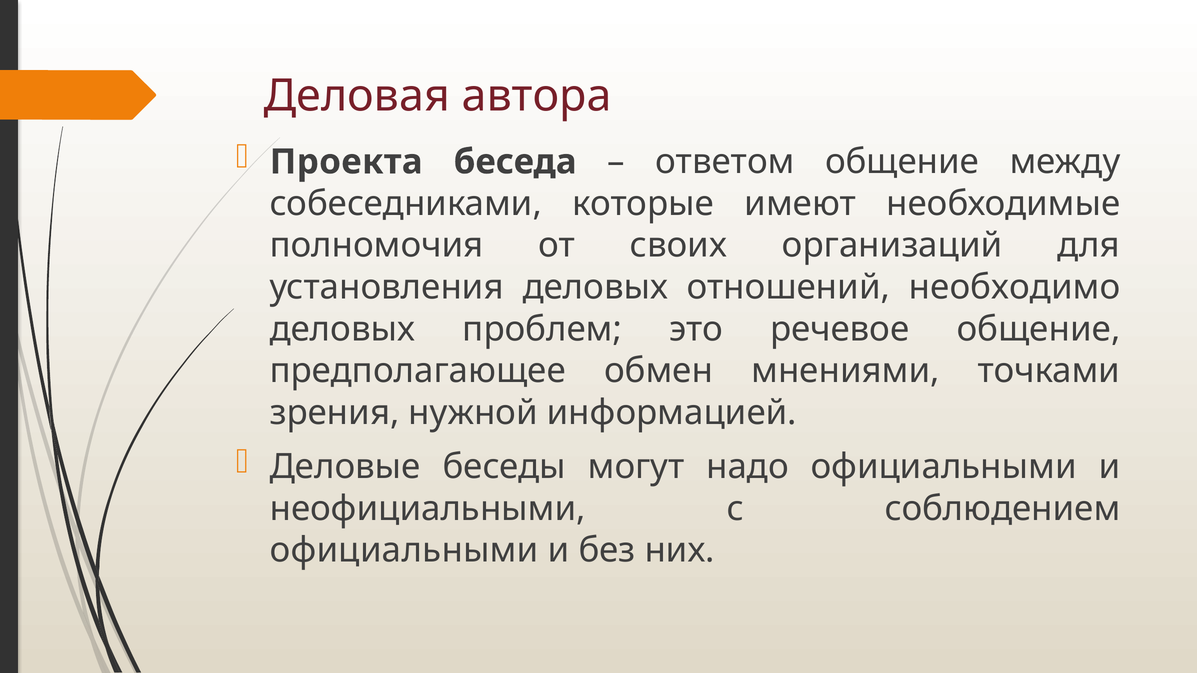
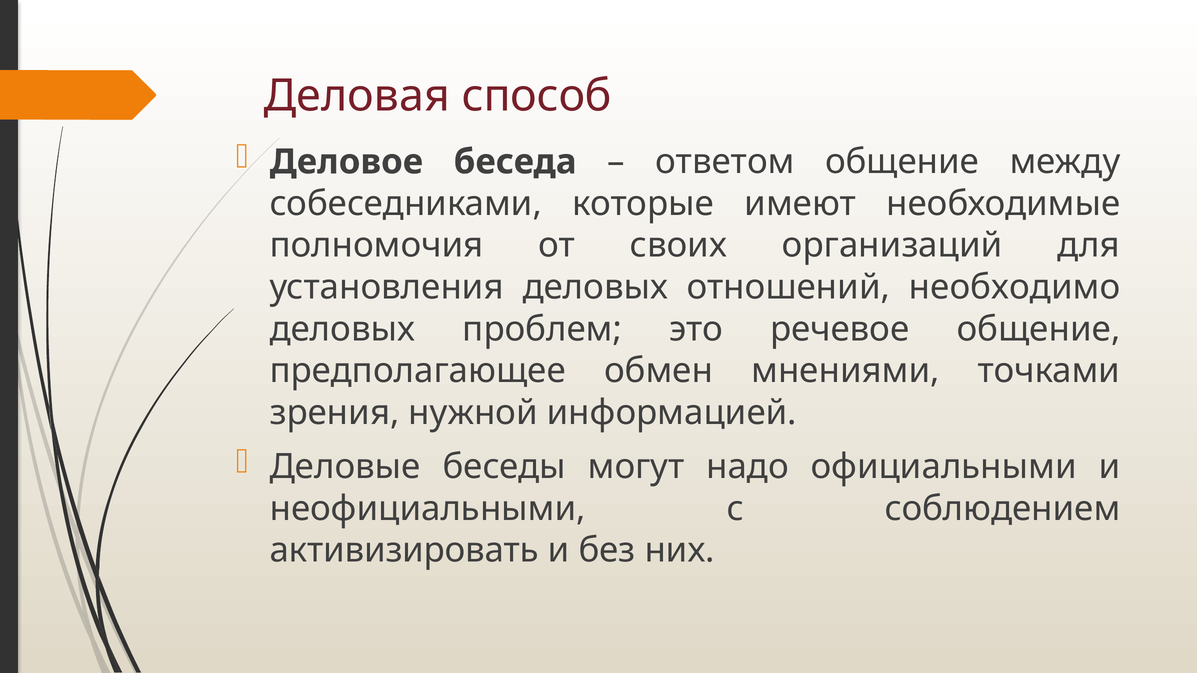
автора: автора -> способ
Проекта: Проекта -> Деловое
официальными at (404, 551): официальными -> активизировать
